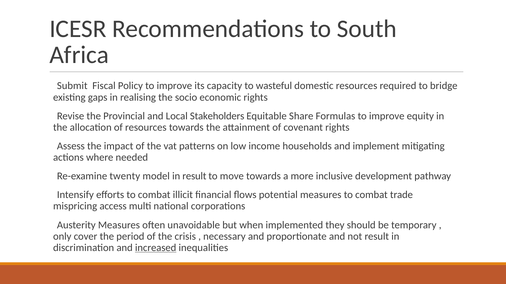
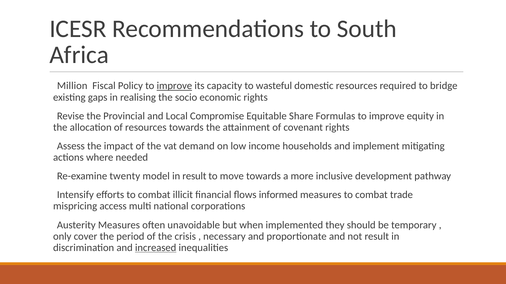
Submit: Submit -> Million
improve at (174, 86) underline: none -> present
Stakeholders: Stakeholders -> Compromise
patterns: patterns -> demand
potential: potential -> informed
